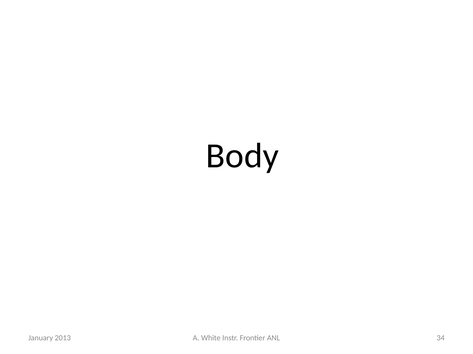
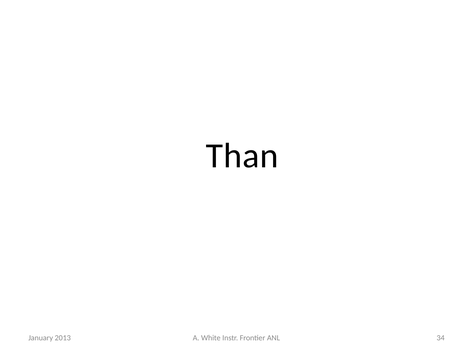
Body: Body -> Than
